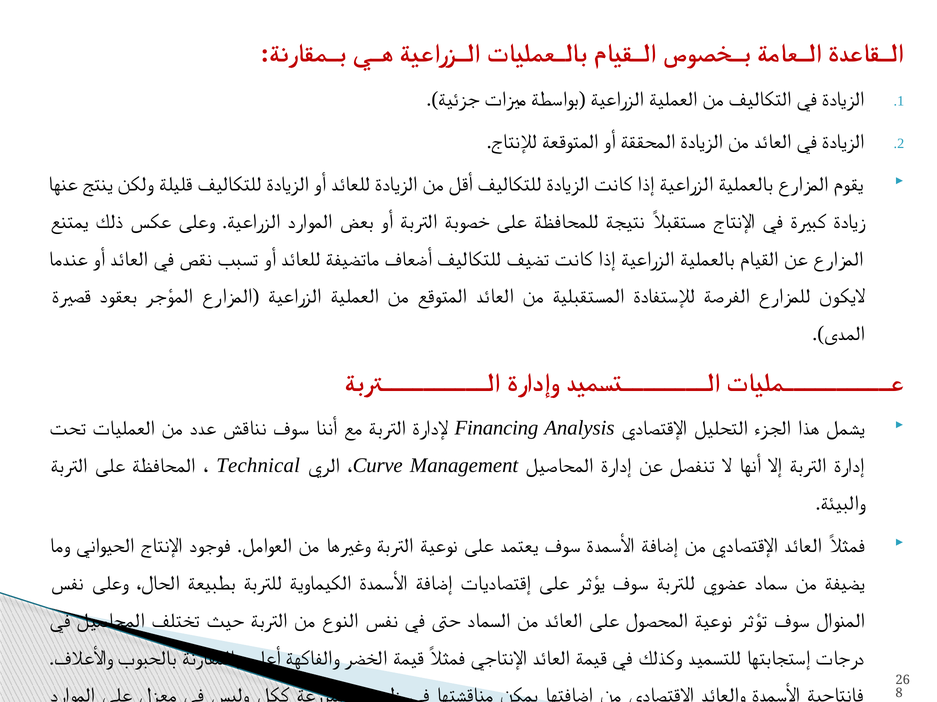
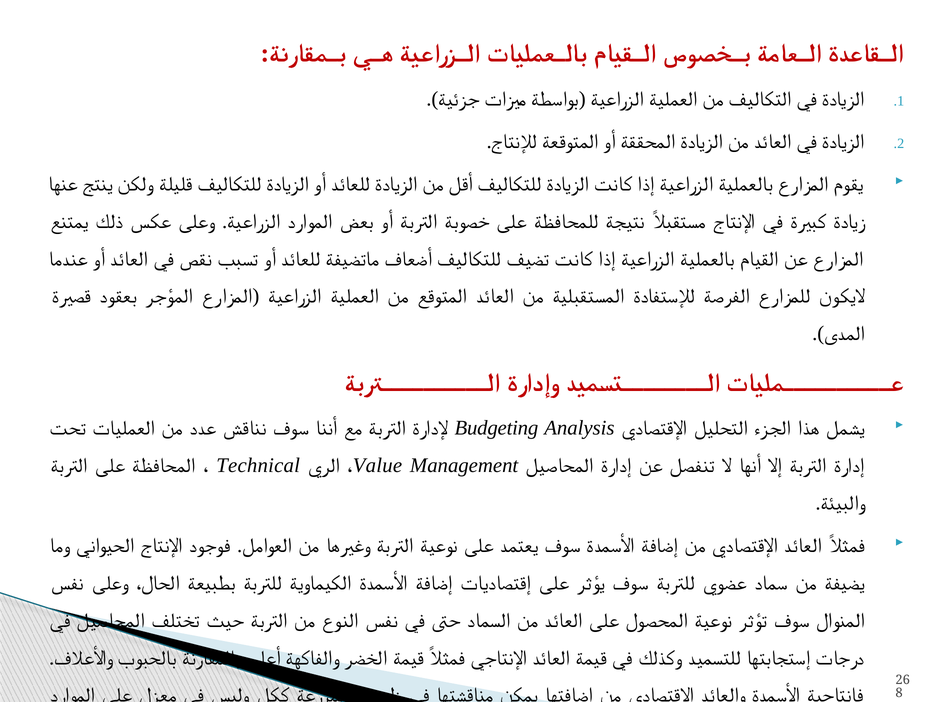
Financing: Financing -> Budgeting
Curve: Curve -> Value
